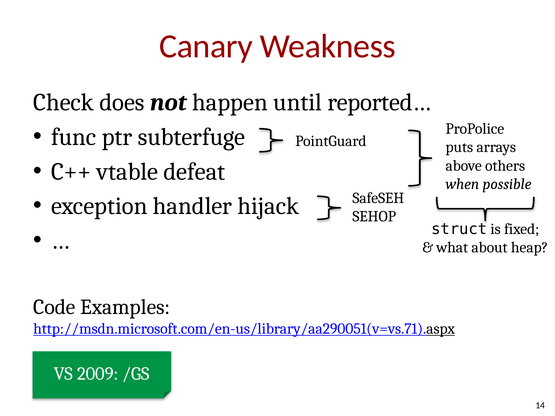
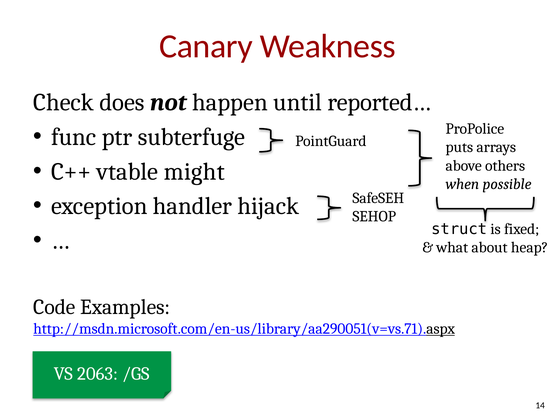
defeat: defeat -> might
2009: 2009 -> 2063
